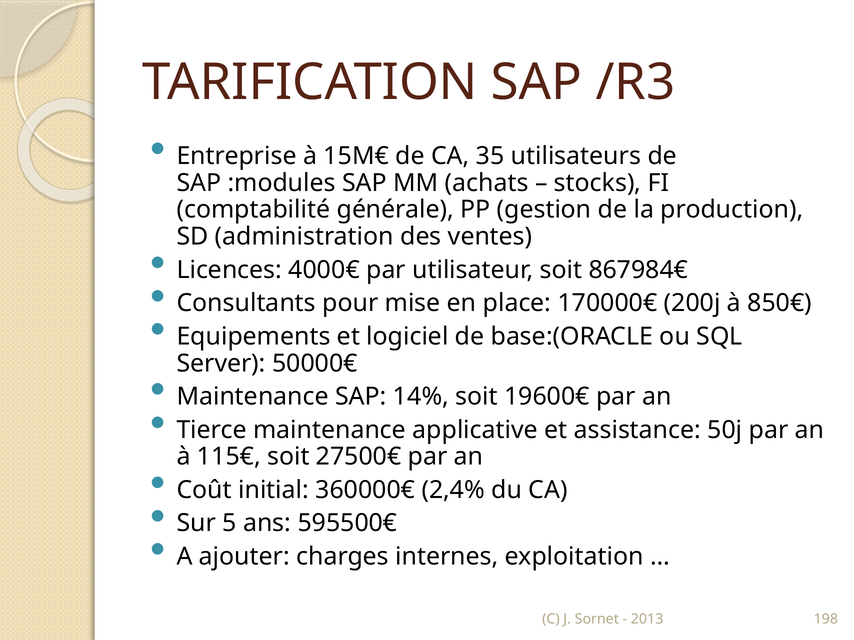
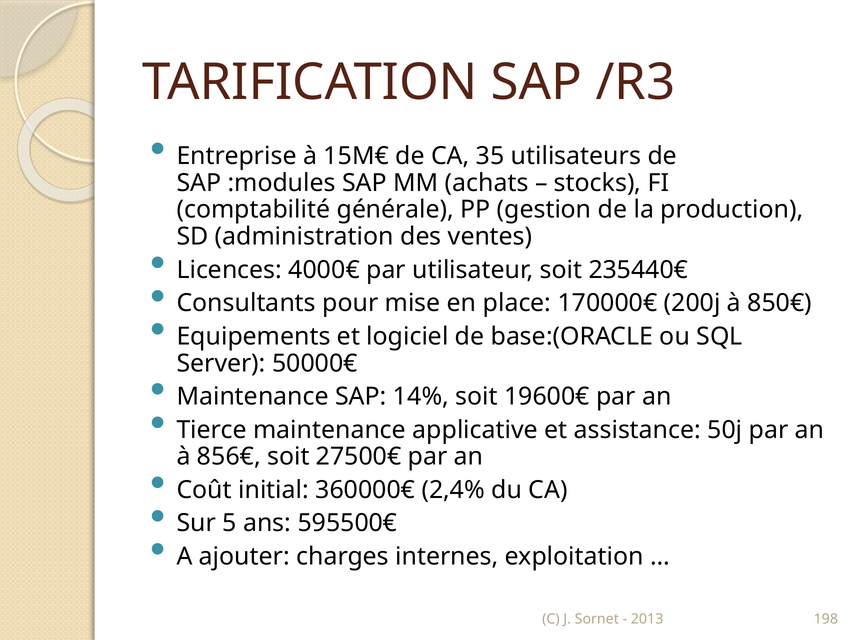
867984€: 867984€ -> 235440€
115€: 115€ -> 856€
